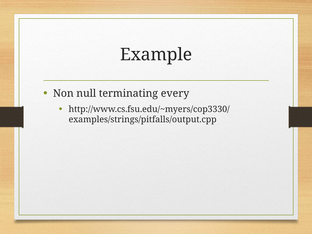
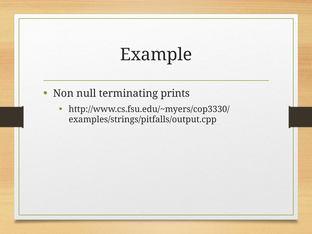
every: every -> prints
